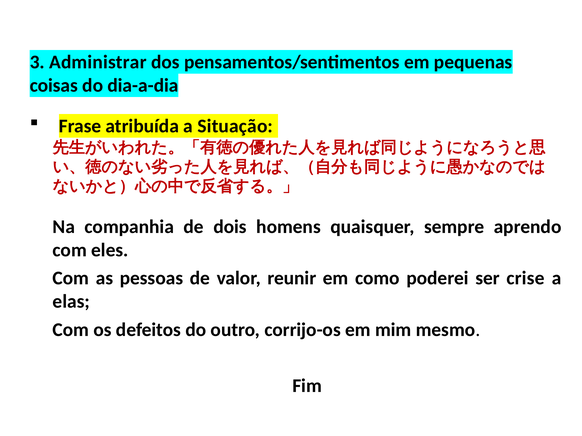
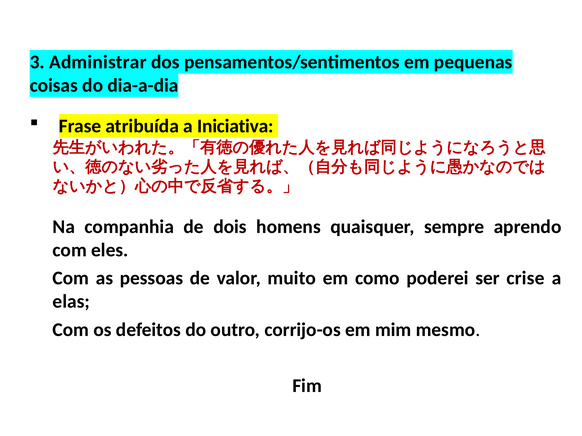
Situação: Situação -> Iniciativa
reunir: reunir -> muito
